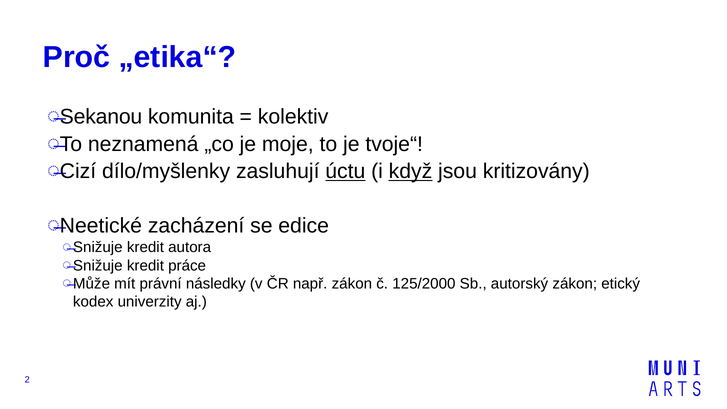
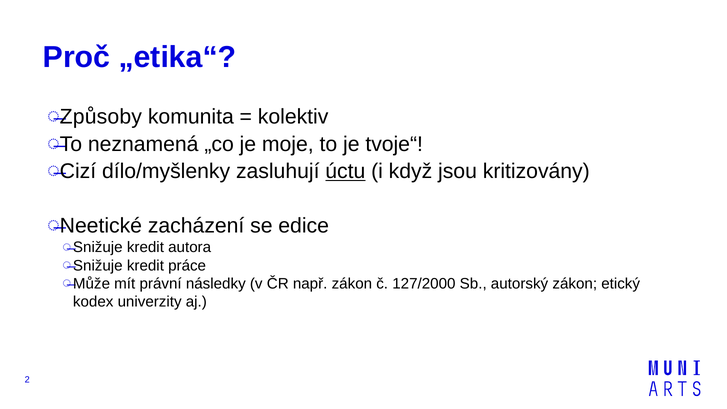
Sekanou: Sekanou -> Způsoby
když underline: present -> none
125/2000: 125/2000 -> 127/2000
